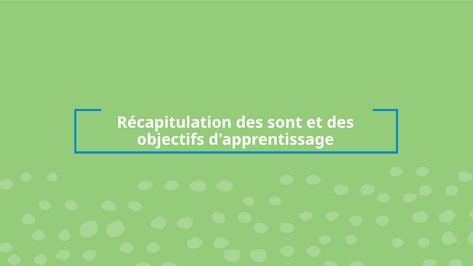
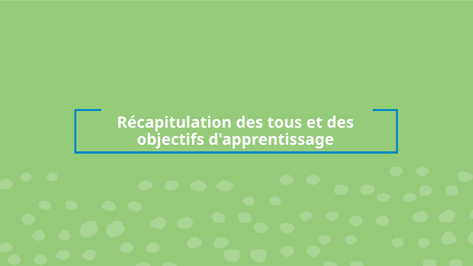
sont: sont -> tous
